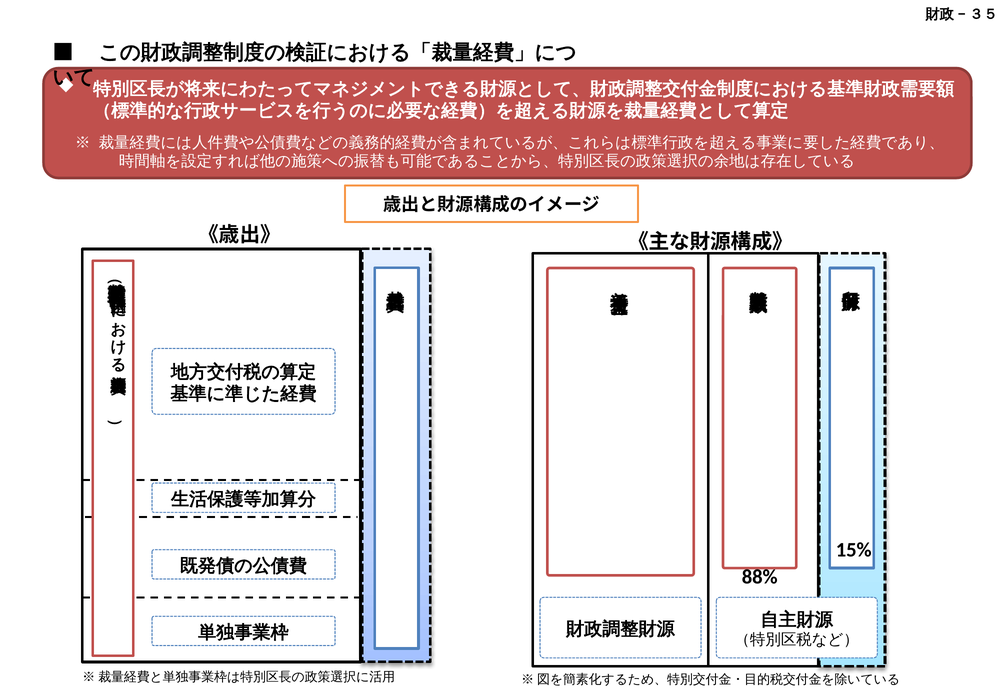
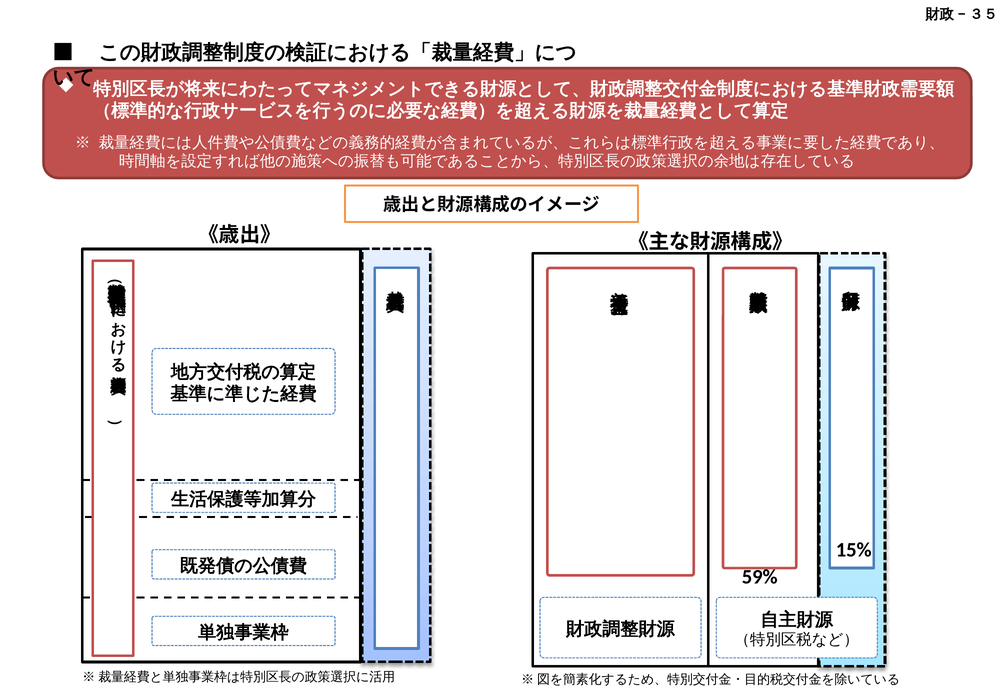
88%: 88% -> 59%
